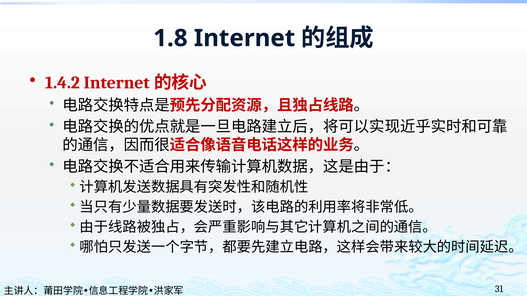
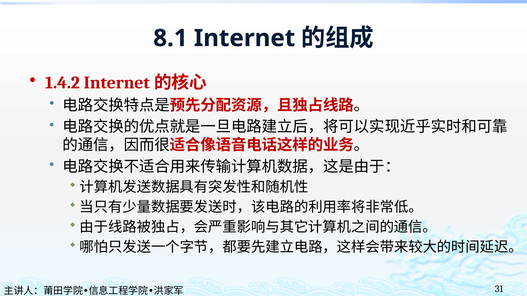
1.8: 1.8 -> 8.1
